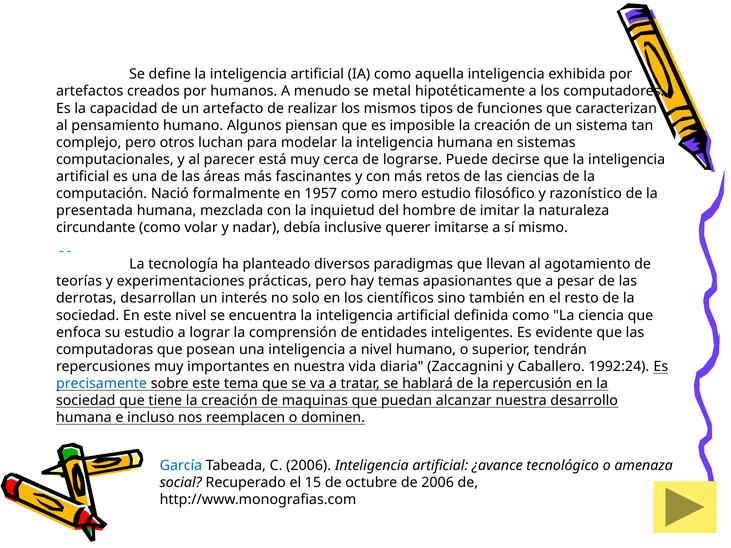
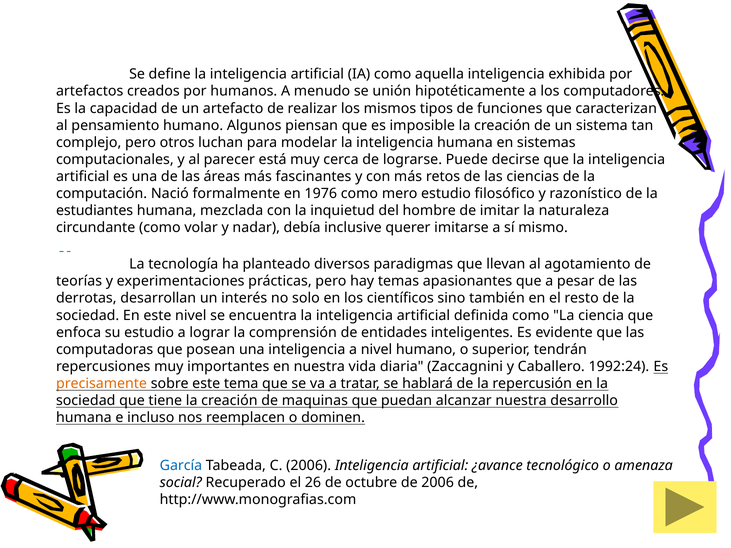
metal: metal -> unión
1957: 1957 -> 1976
presentada: presentada -> estudiantes
precisamente colour: blue -> orange
15: 15 -> 26
